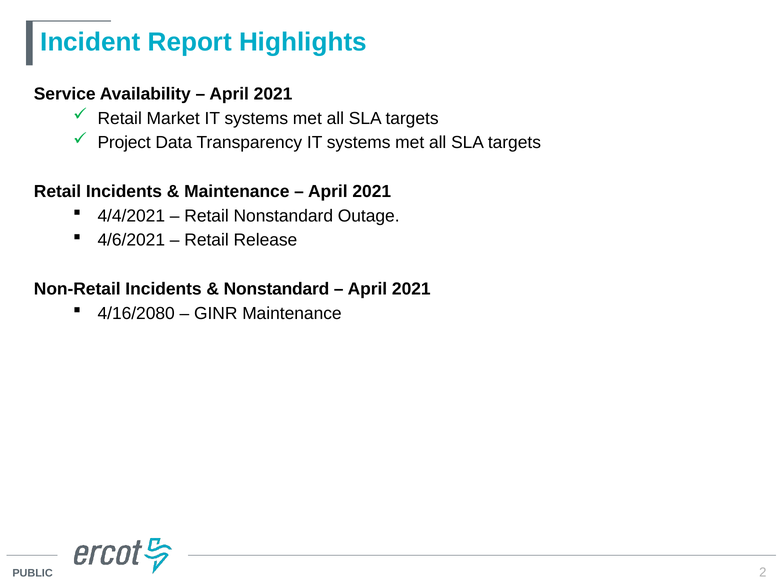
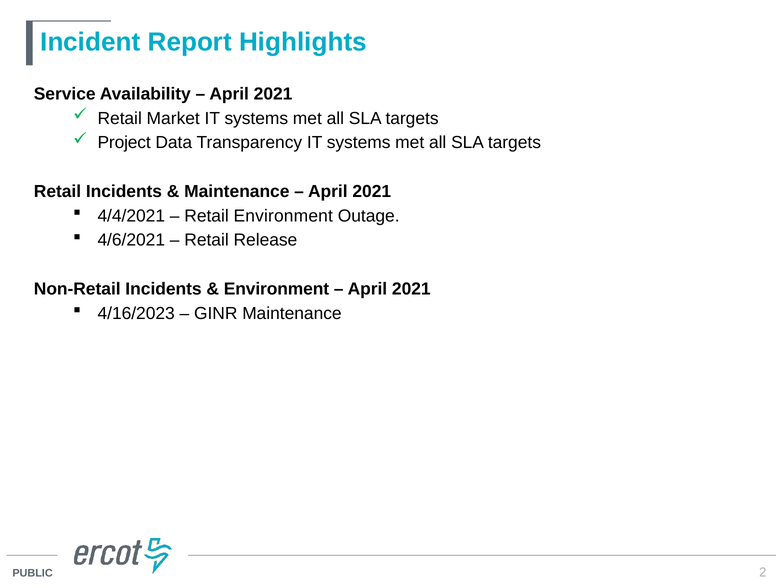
Retail Nonstandard: Nonstandard -> Environment
Nonstandard at (276, 289): Nonstandard -> Environment
4/16/2080: 4/16/2080 -> 4/16/2023
